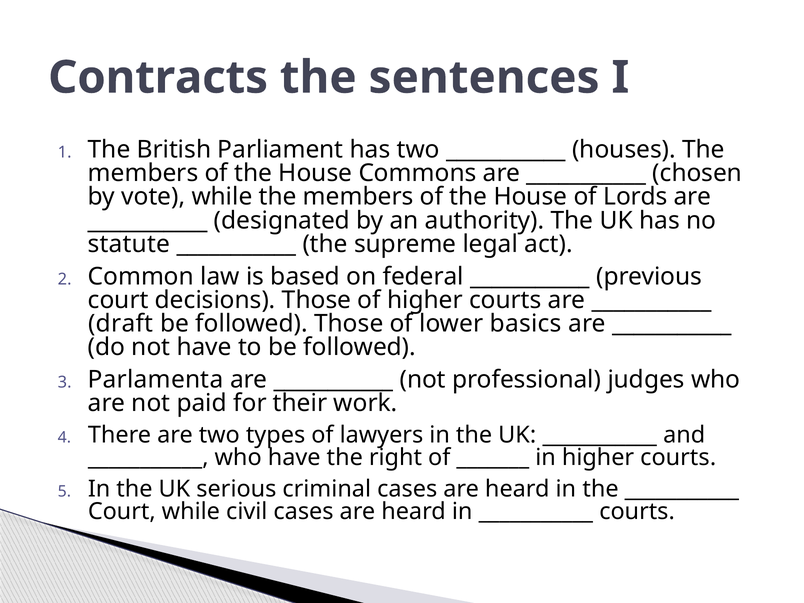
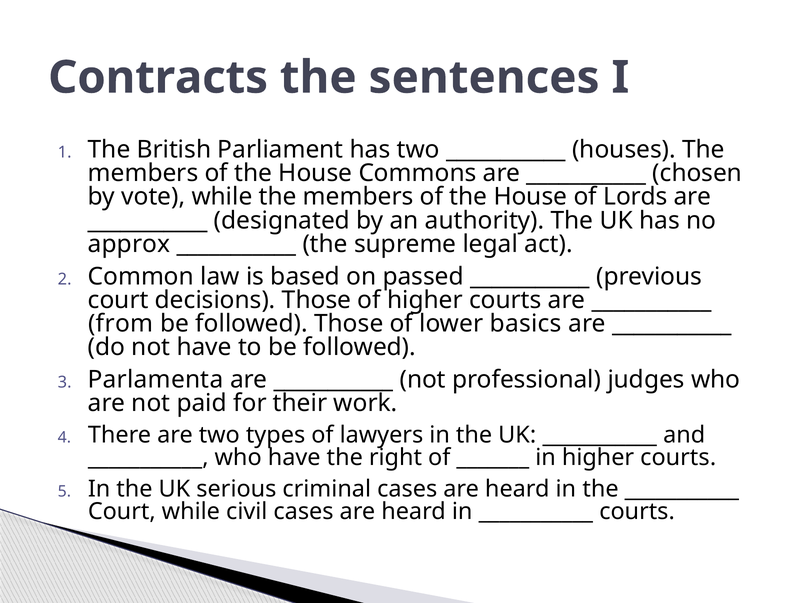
statute: statute -> approx
federal: federal -> passed
draft: draft -> from
